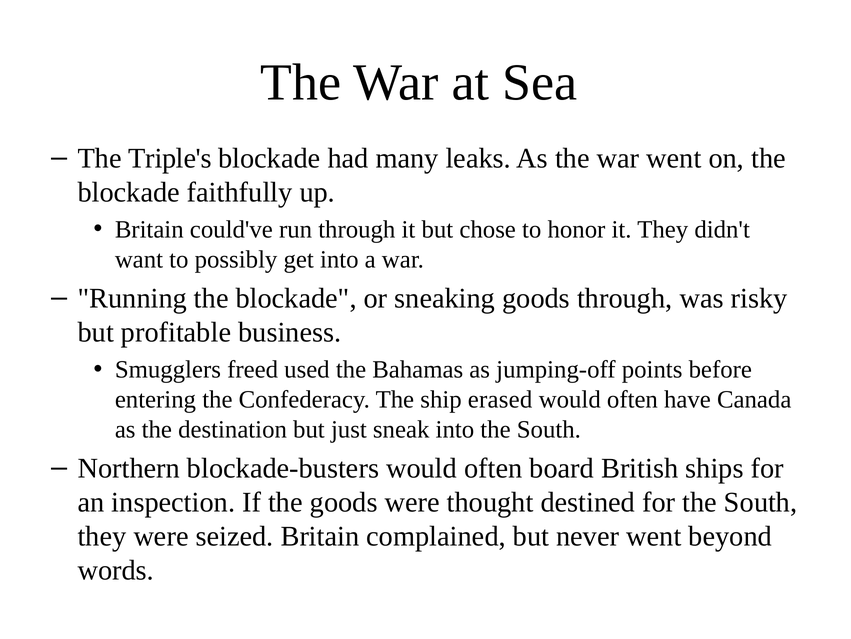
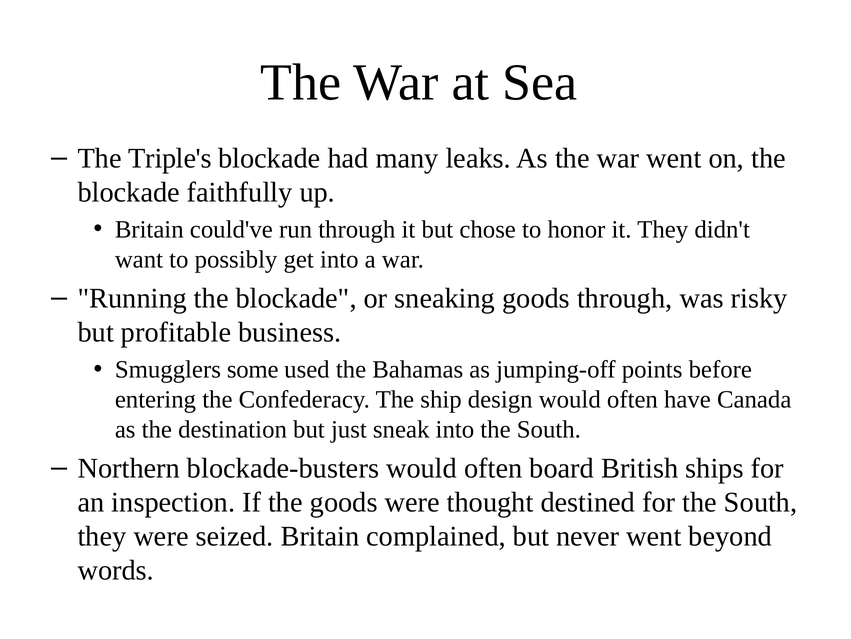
freed: freed -> some
erased: erased -> design
